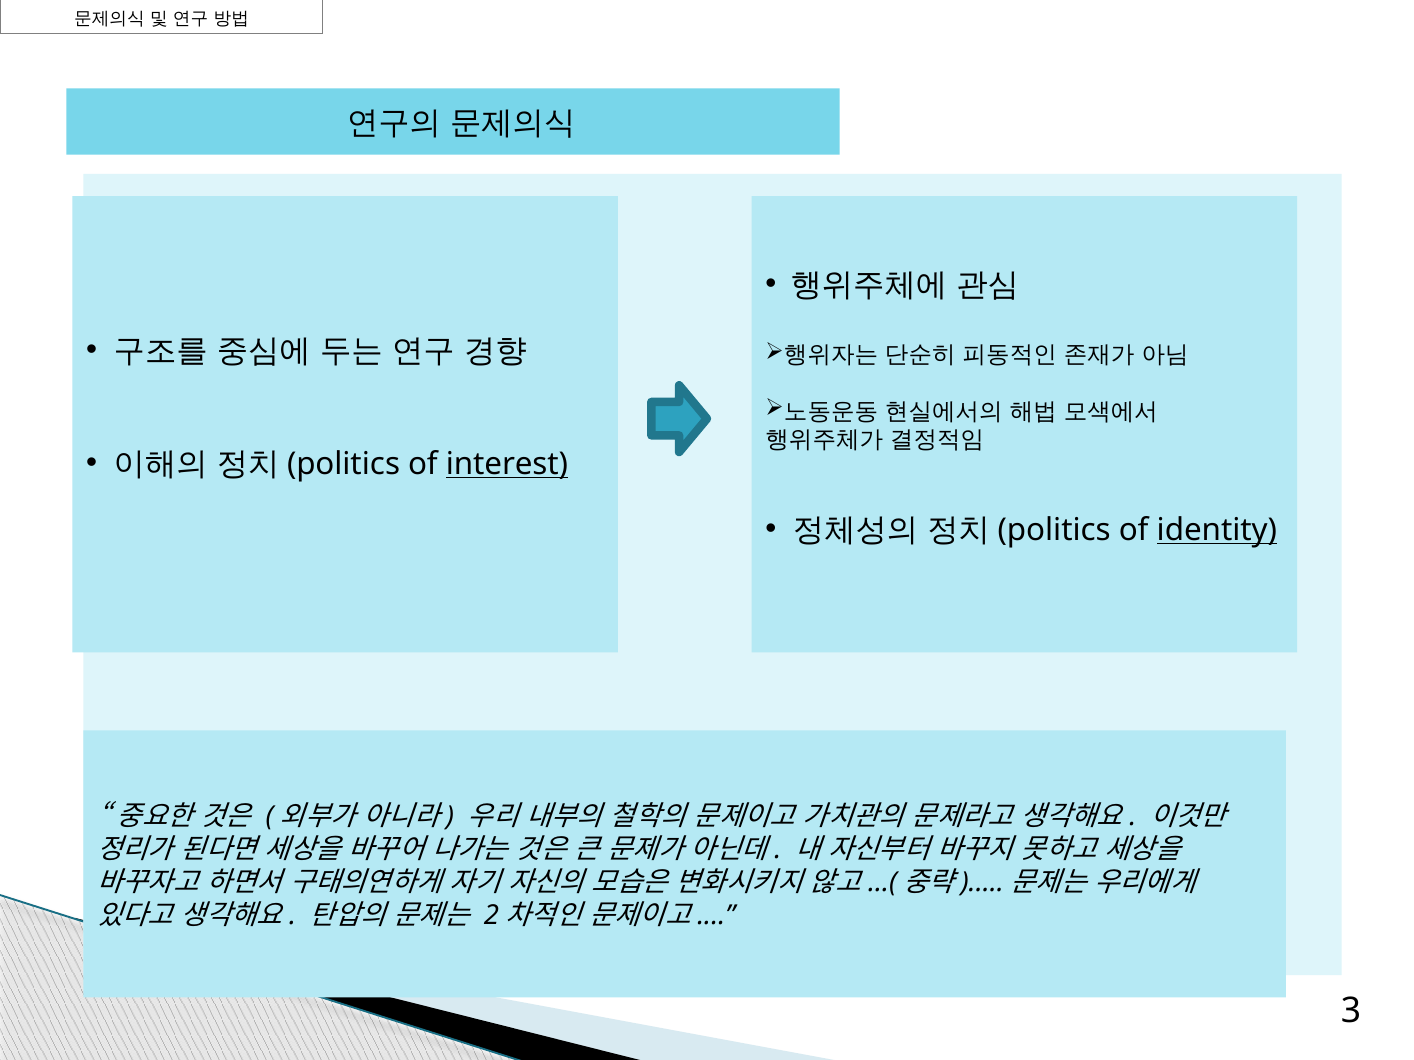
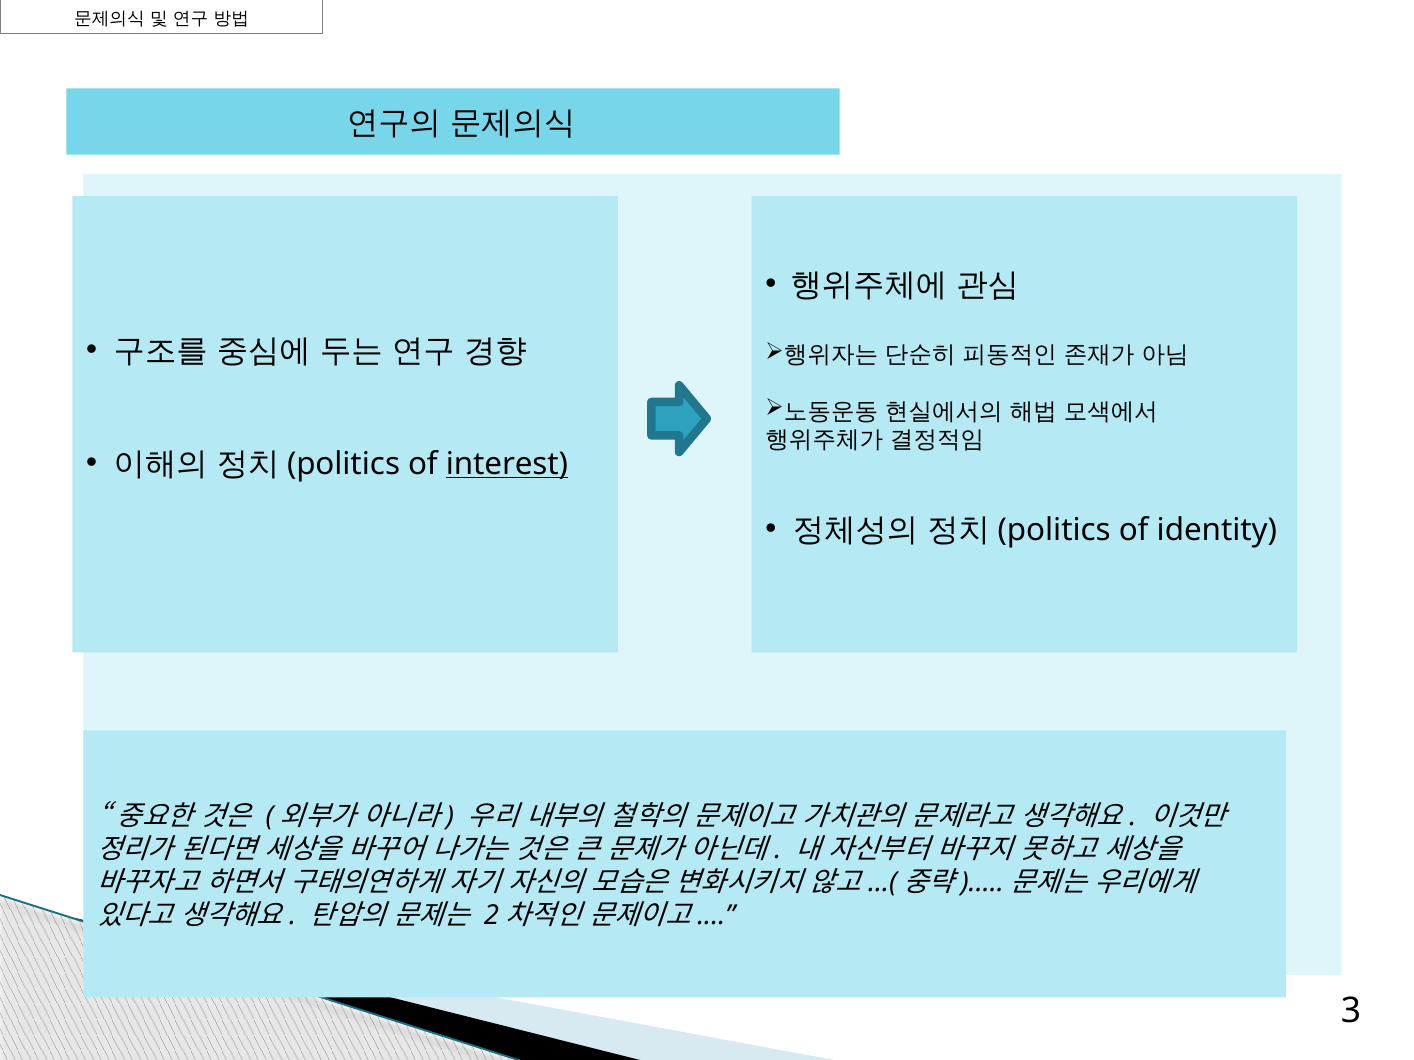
identity underline: present -> none
